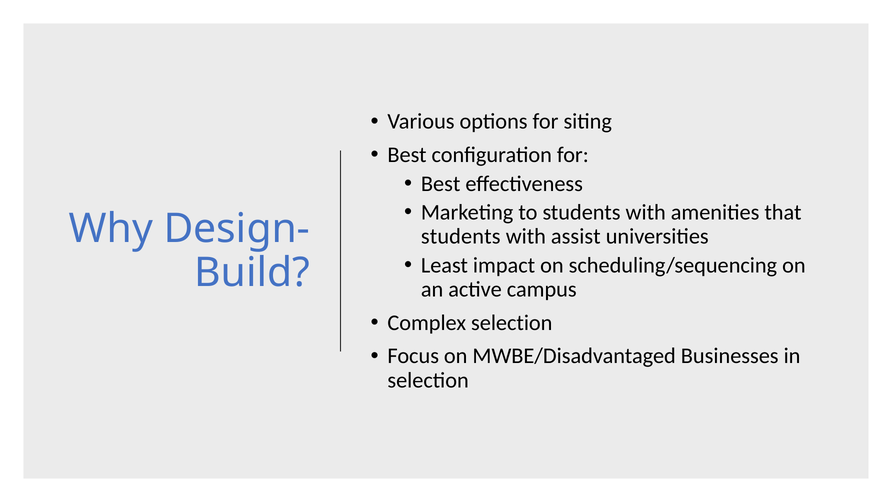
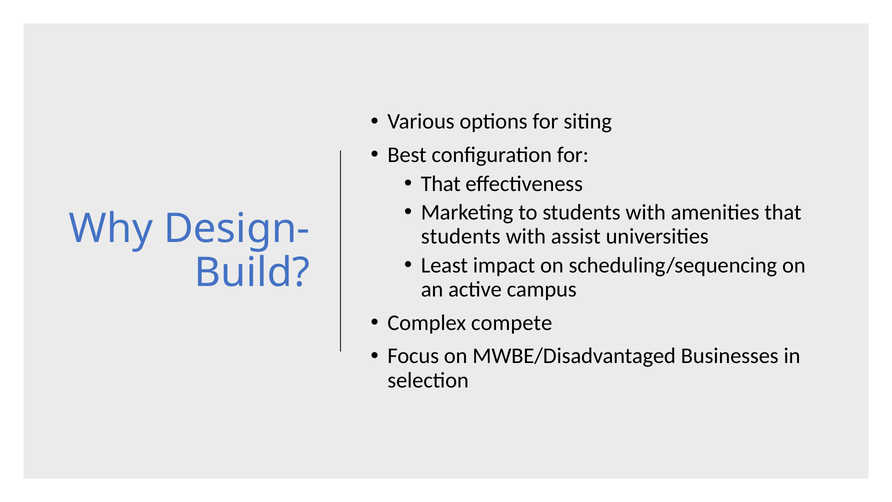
Best at (441, 184): Best -> That
Complex selection: selection -> compete
